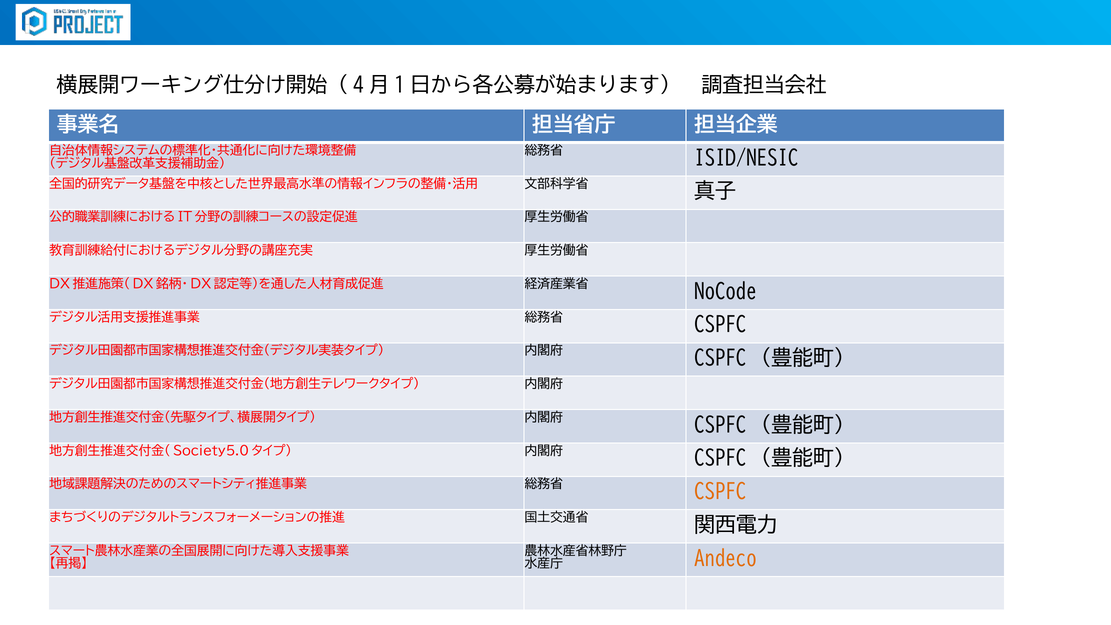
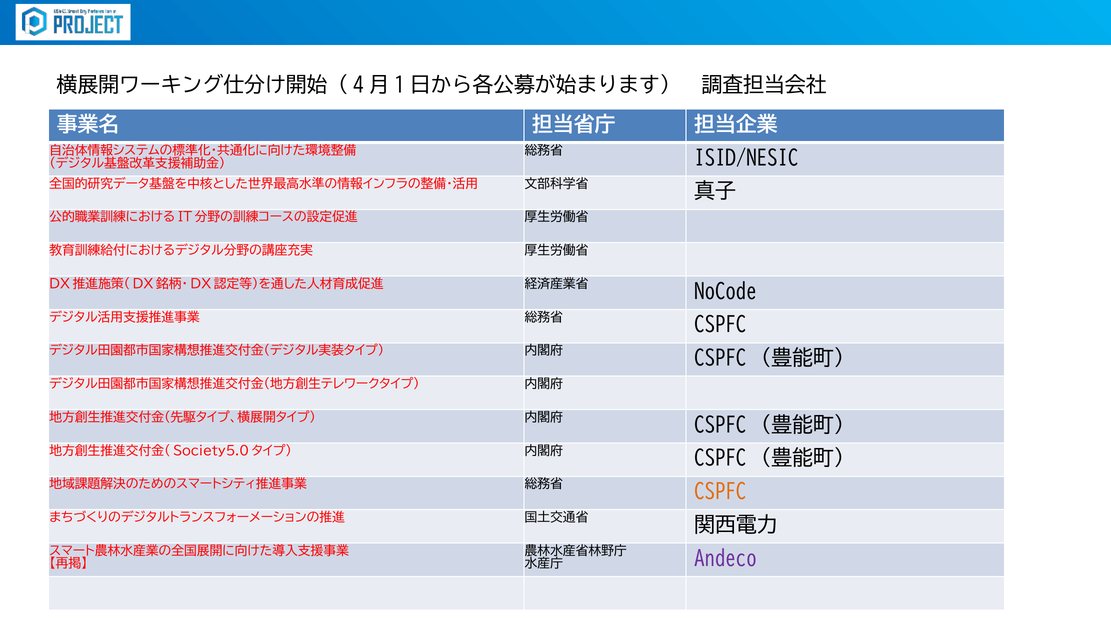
Andeco colour: orange -> purple
